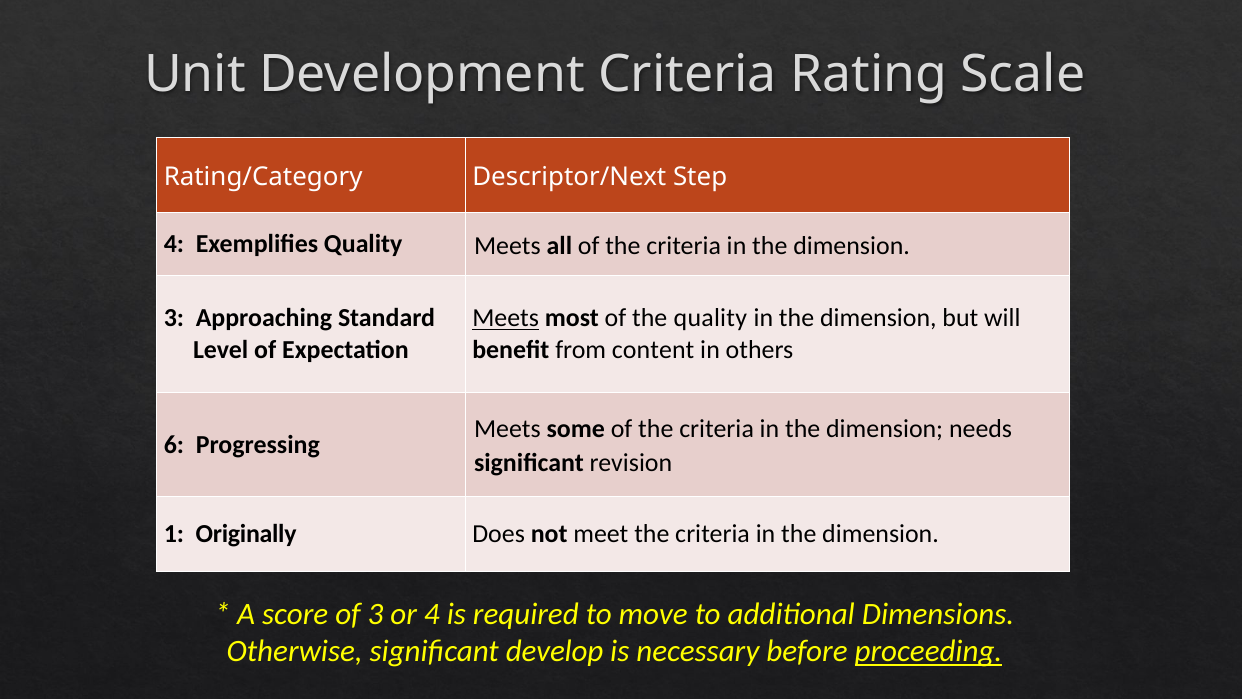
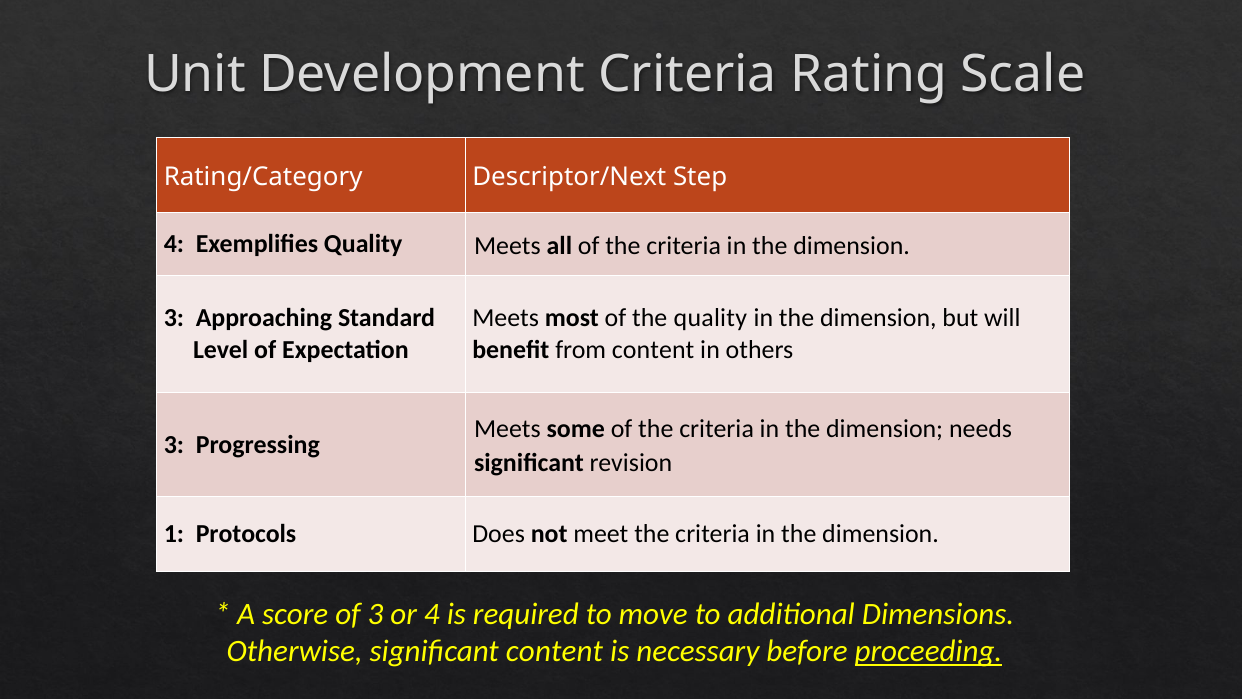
Meets at (506, 318) underline: present -> none
6 at (174, 445): 6 -> 3
Originally: Originally -> Protocols
significant develop: develop -> content
